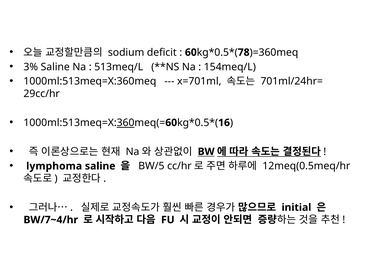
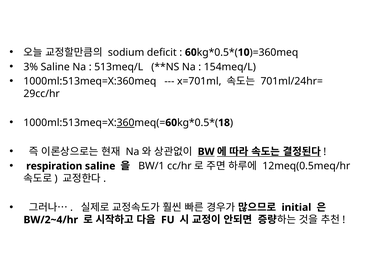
78: 78 -> 10
16: 16 -> 18
lymphoma: lymphoma -> respiration
BW/5: BW/5 -> BW/1
BW/7~4/hr: BW/7~4/hr -> BW/2~4/hr
